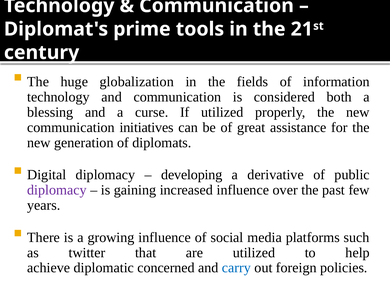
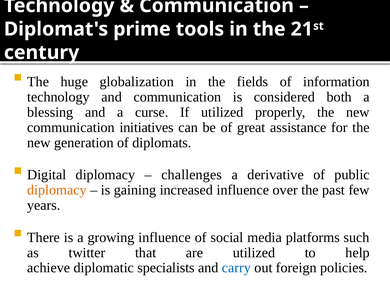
developing: developing -> challenges
diplomacy at (57, 190) colour: purple -> orange
concerned: concerned -> specialists
